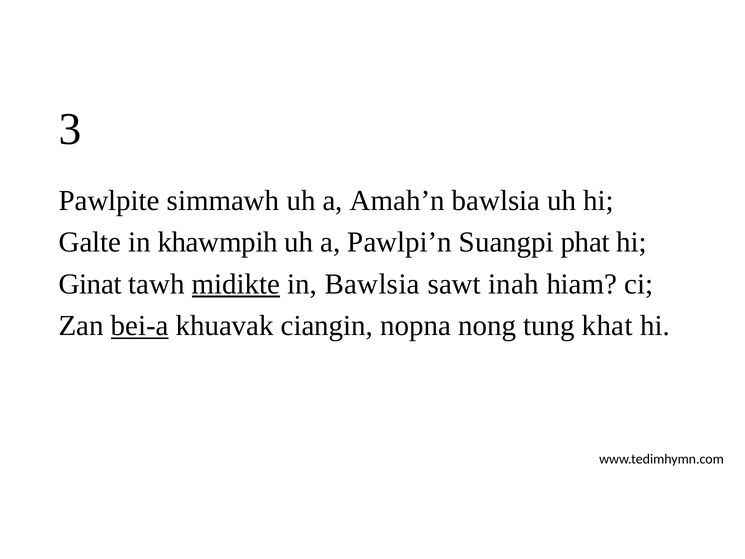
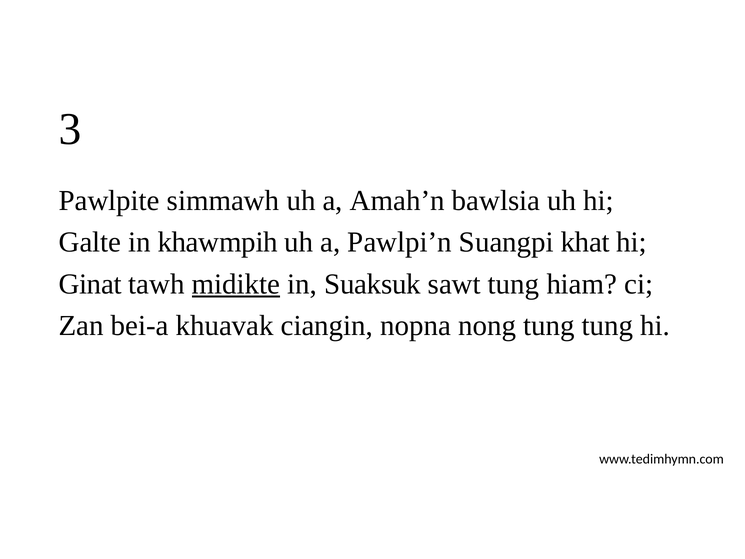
phat: phat -> khat
in Bawlsia: Bawlsia -> Suaksuk
sawt inah: inah -> tung
bei-a underline: present -> none
tung khat: khat -> tung
